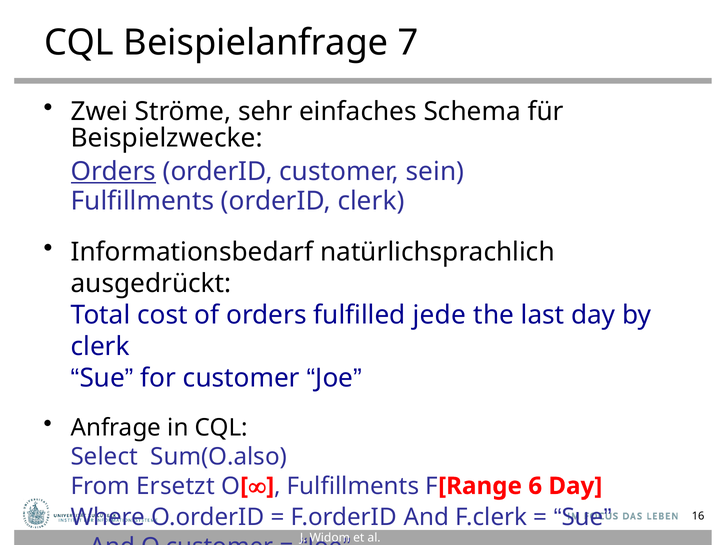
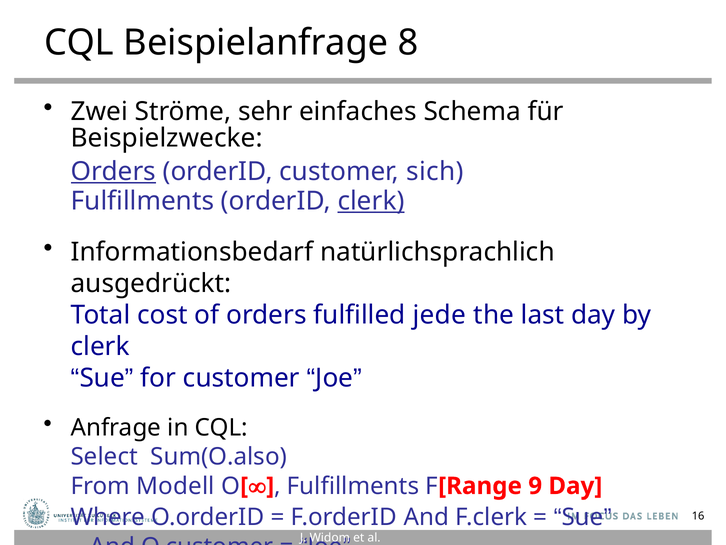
7: 7 -> 8
sein: sein -> sich
clerk at (371, 201) underline: none -> present
Ersetzt: Ersetzt -> Modell
6: 6 -> 9
